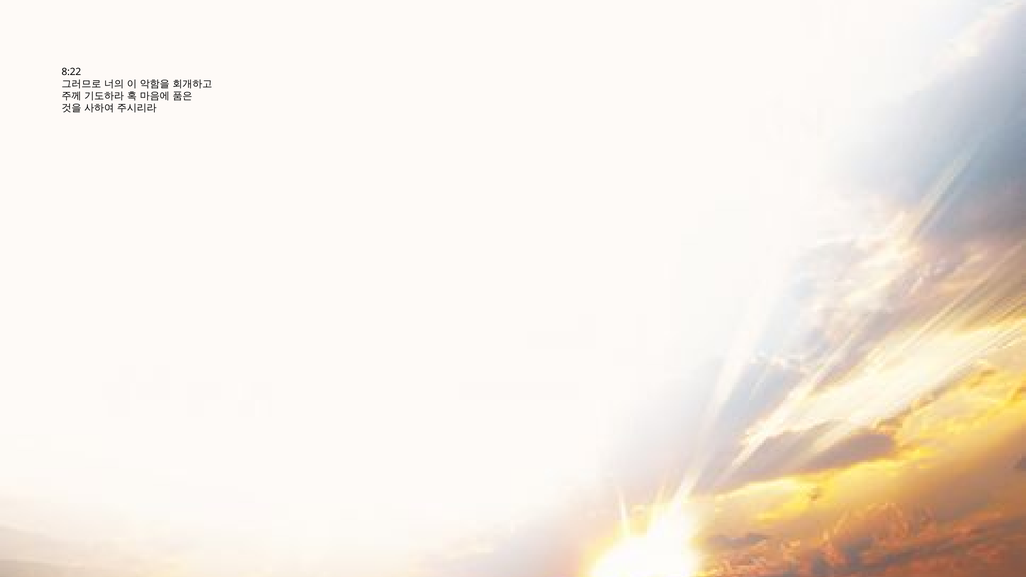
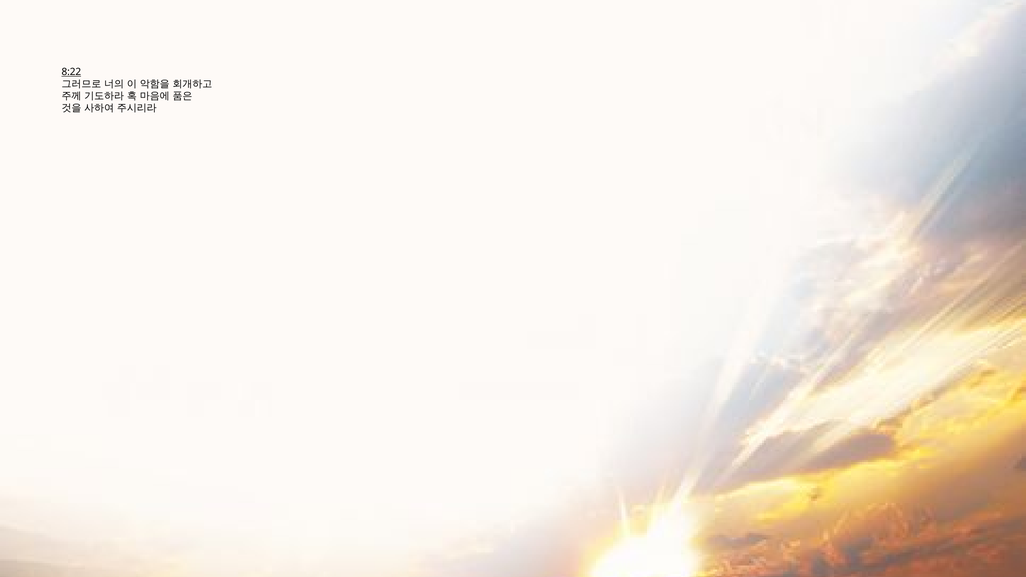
8:22 underline: none -> present
